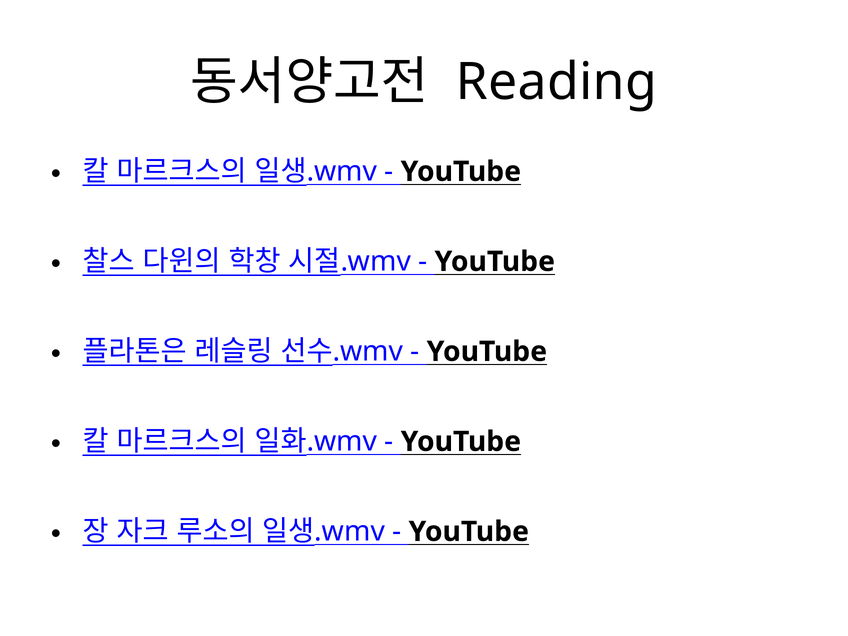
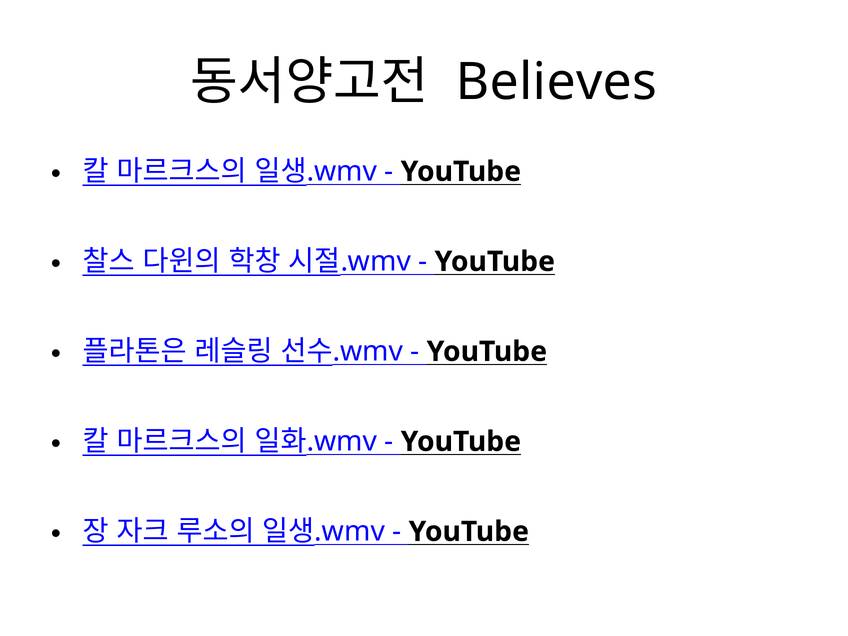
Reading: Reading -> Believes
